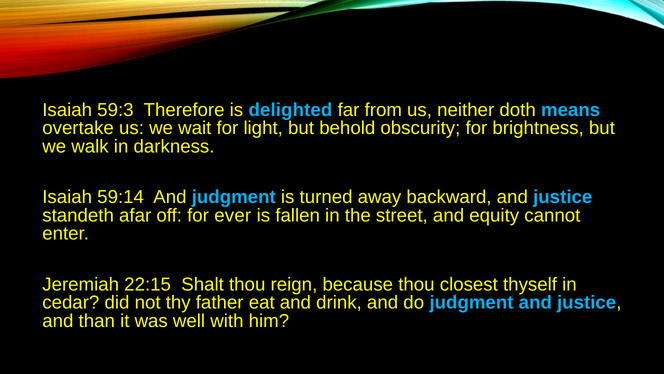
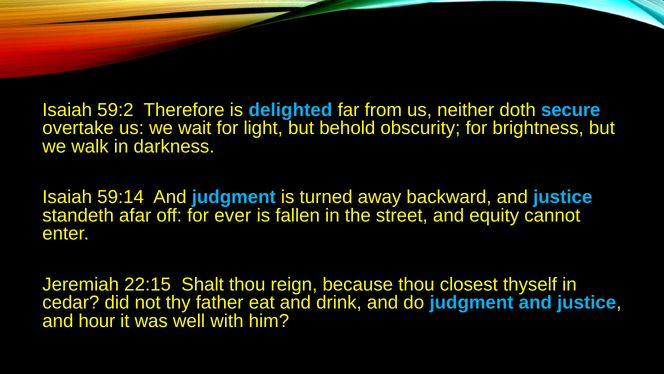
59:3: 59:3 -> 59:2
means: means -> secure
than: than -> hour
